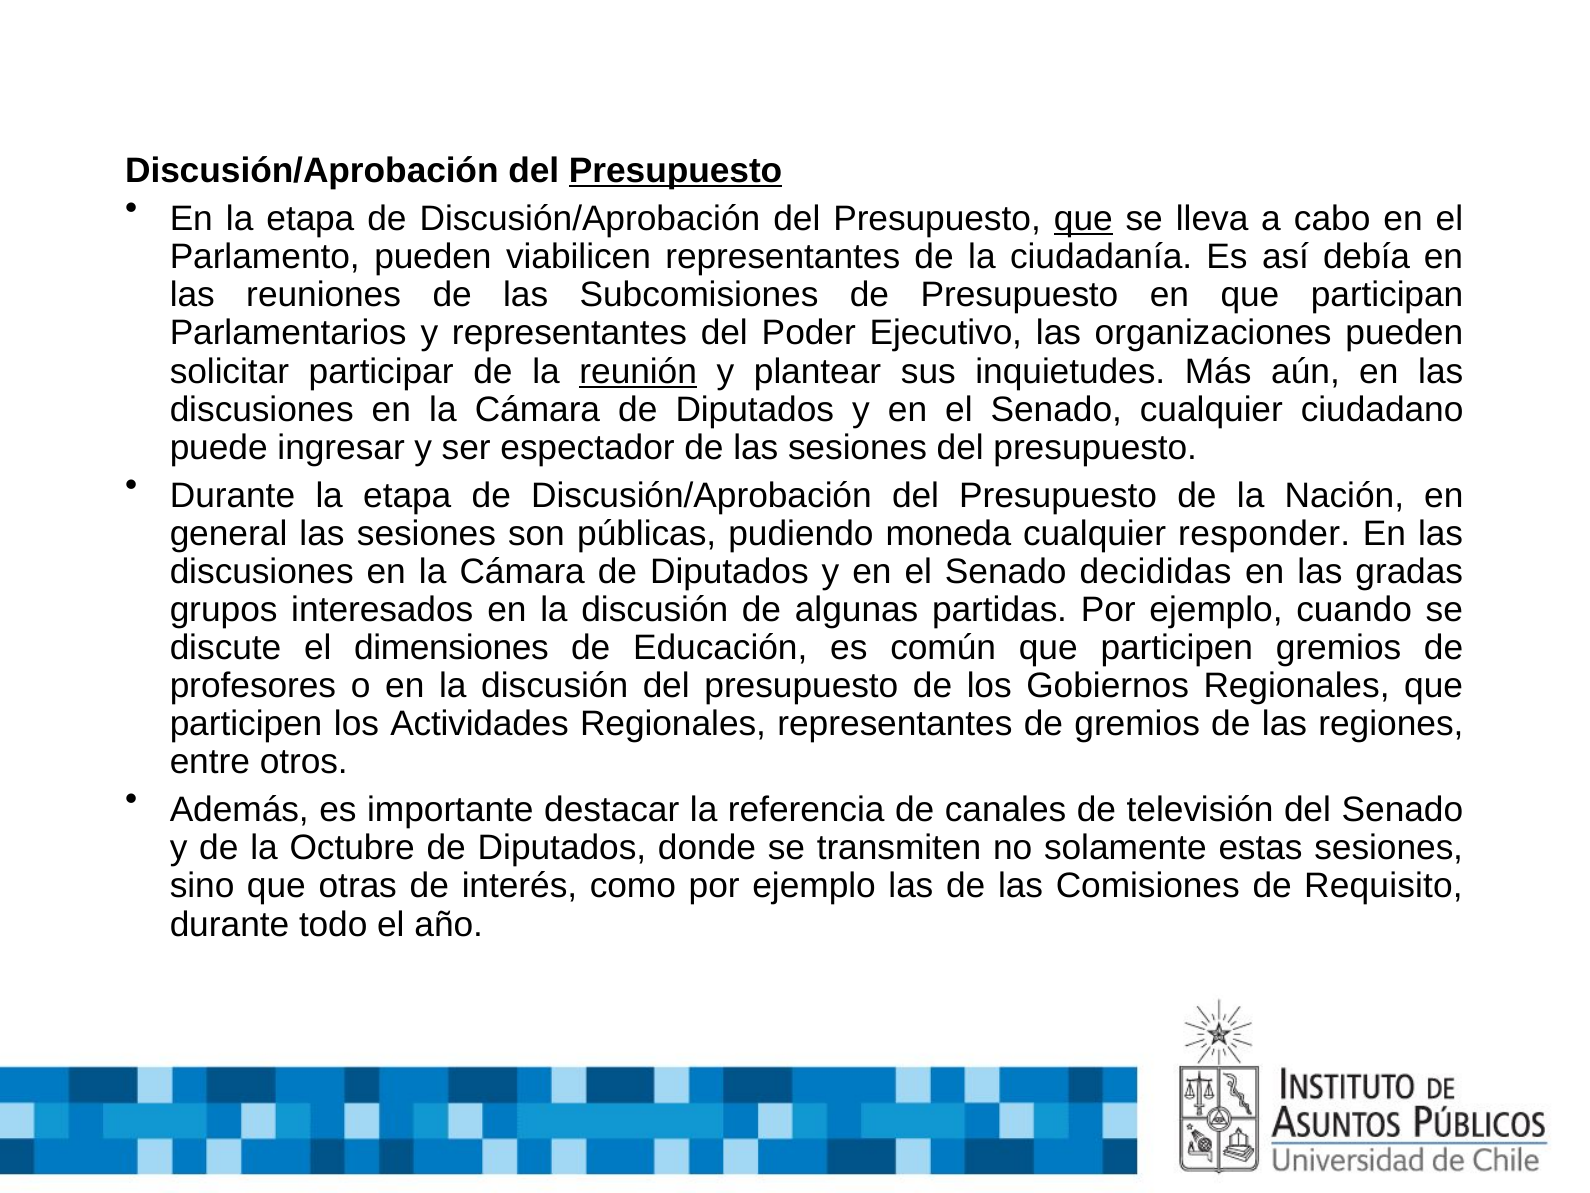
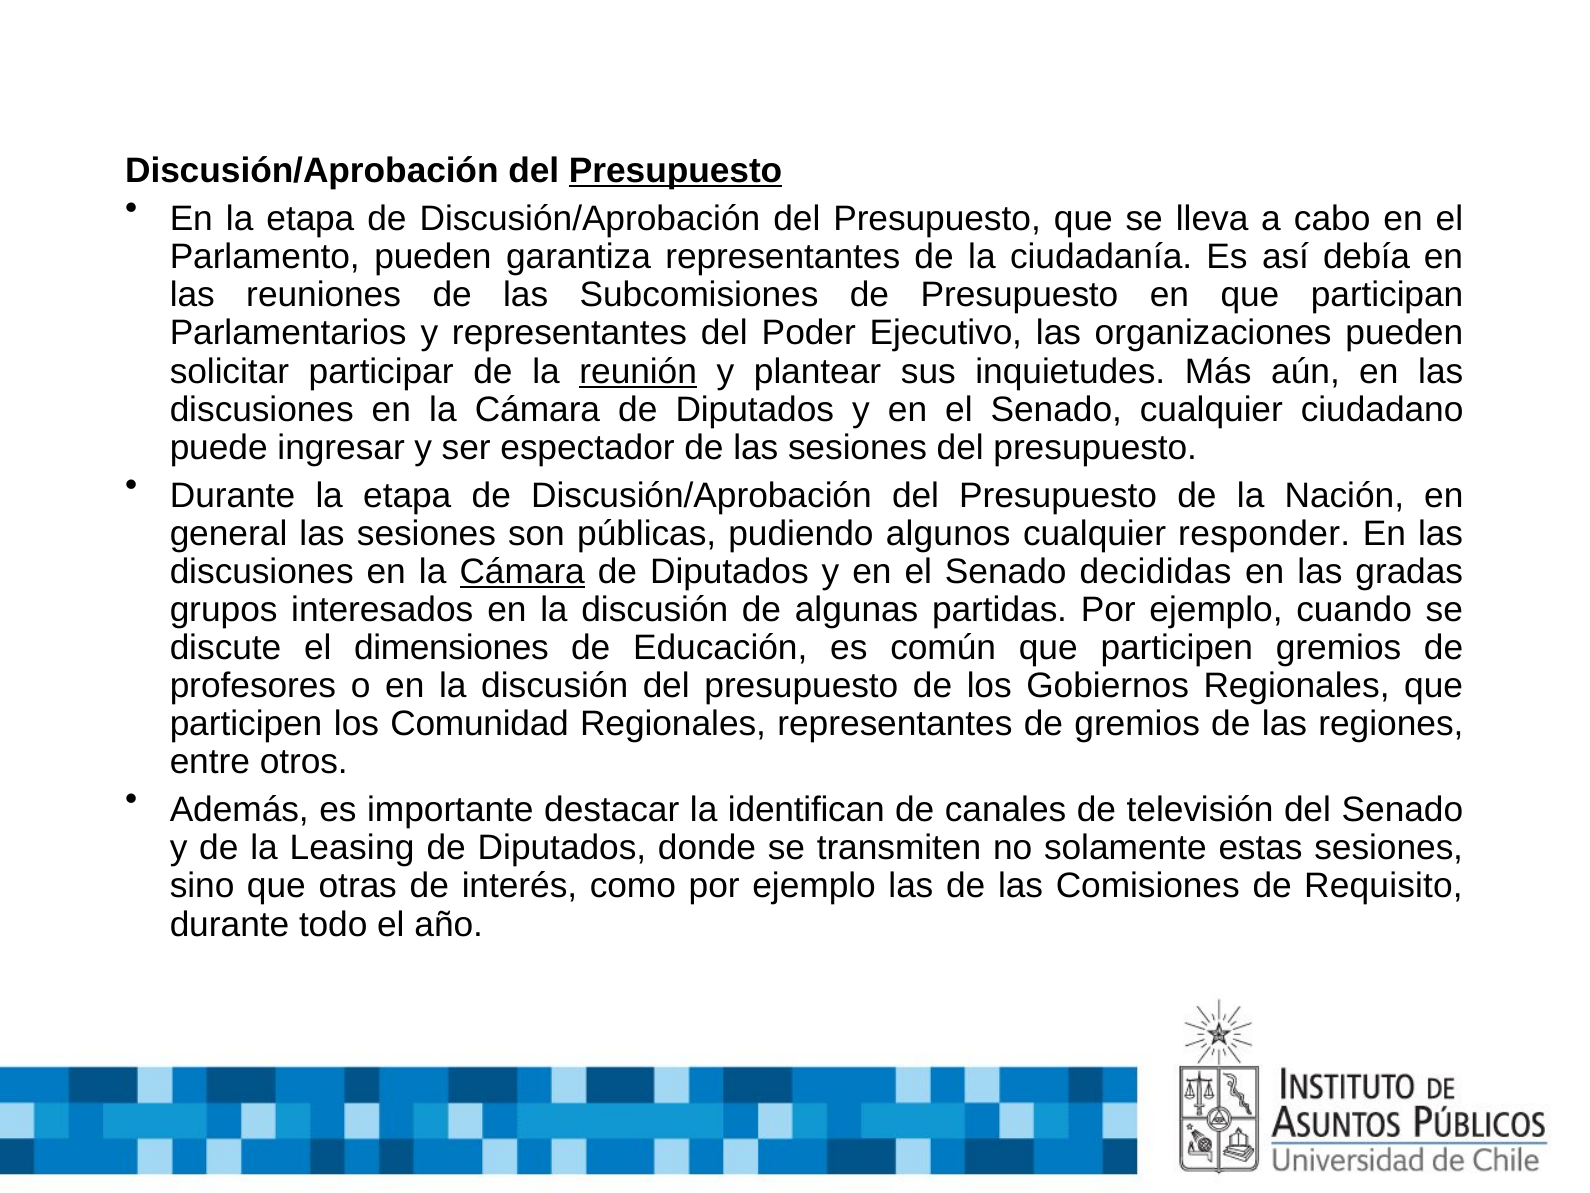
que at (1083, 219) underline: present -> none
viabilicen: viabilicen -> garantiza
moneda: moneda -> algunos
Cámara at (522, 571) underline: none -> present
Actividades: Actividades -> Comunidad
referencia: referencia -> identifican
Octubre: Octubre -> Leasing
